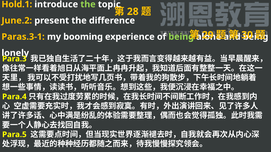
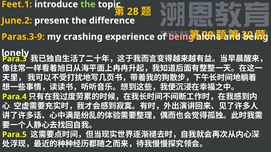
Hold.1: Hold.1 -> Feet.1
Paras.3-1: Paras.3-1 -> Paras.3-9
booming: booming -> crashing
being at (181, 37) colour: light green -> pink
